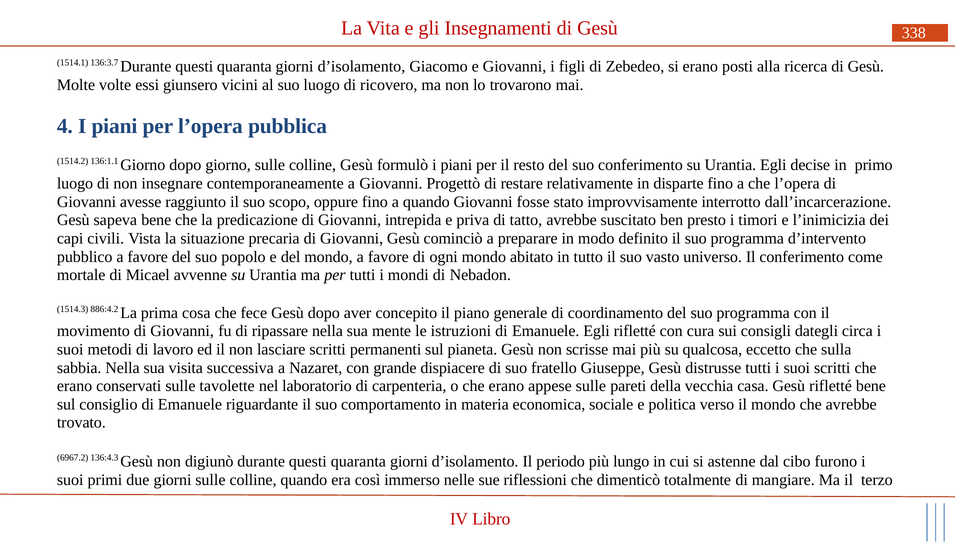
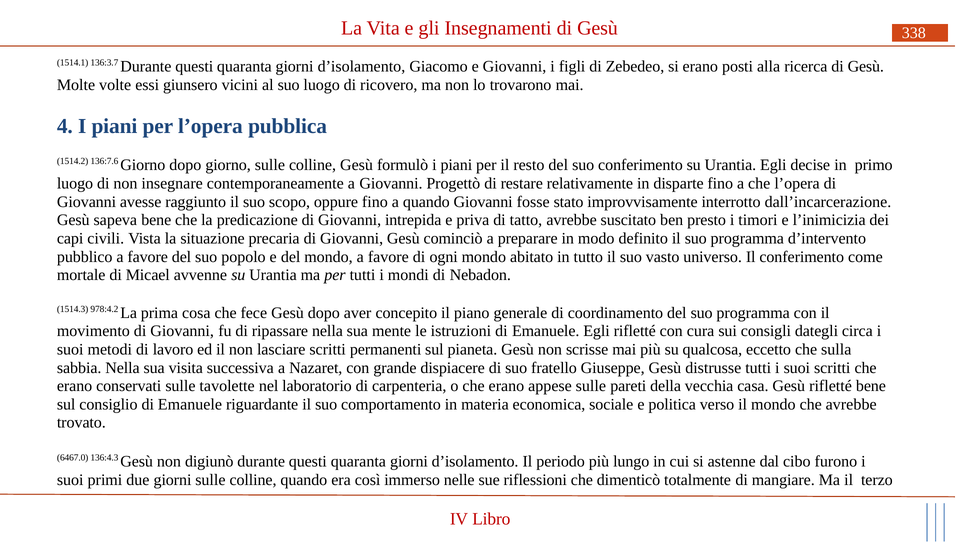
136:1.1: 136:1.1 -> 136:7.6
886:4.2: 886:4.2 -> 978:4.2
6967.2: 6967.2 -> 6467.0
